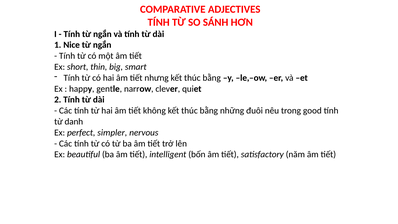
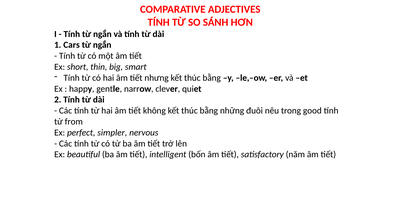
Nice: Nice -> Cars
danh: danh -> from
